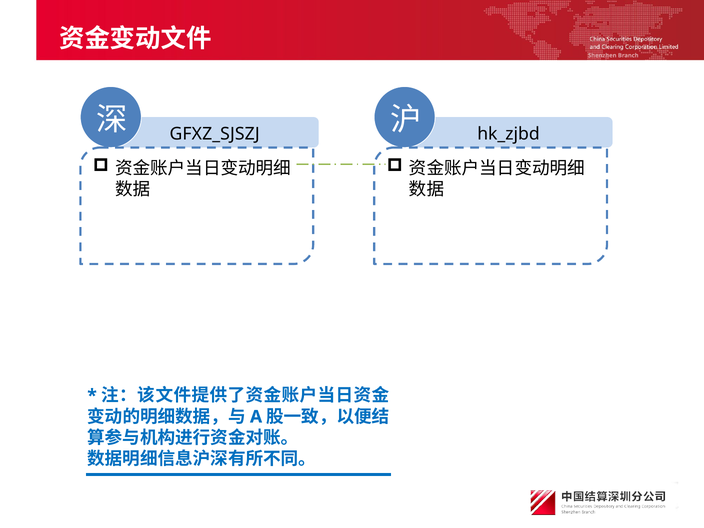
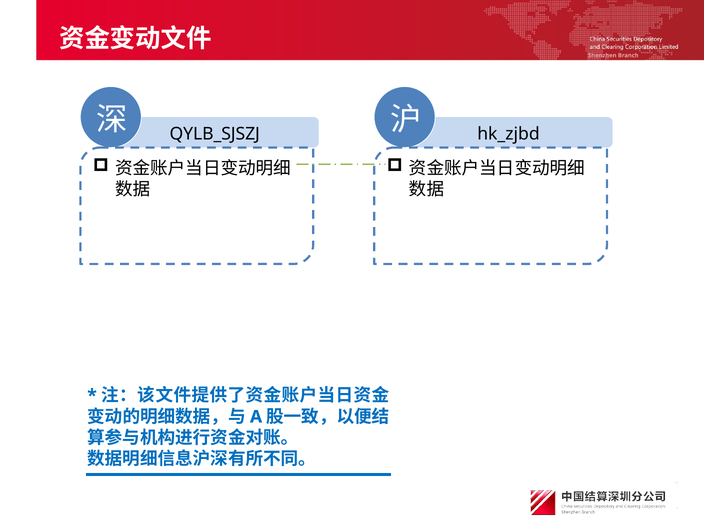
GFXZ_SJSZJ: GFXZ_SJSZJ -> QYLB_SJSZJ
